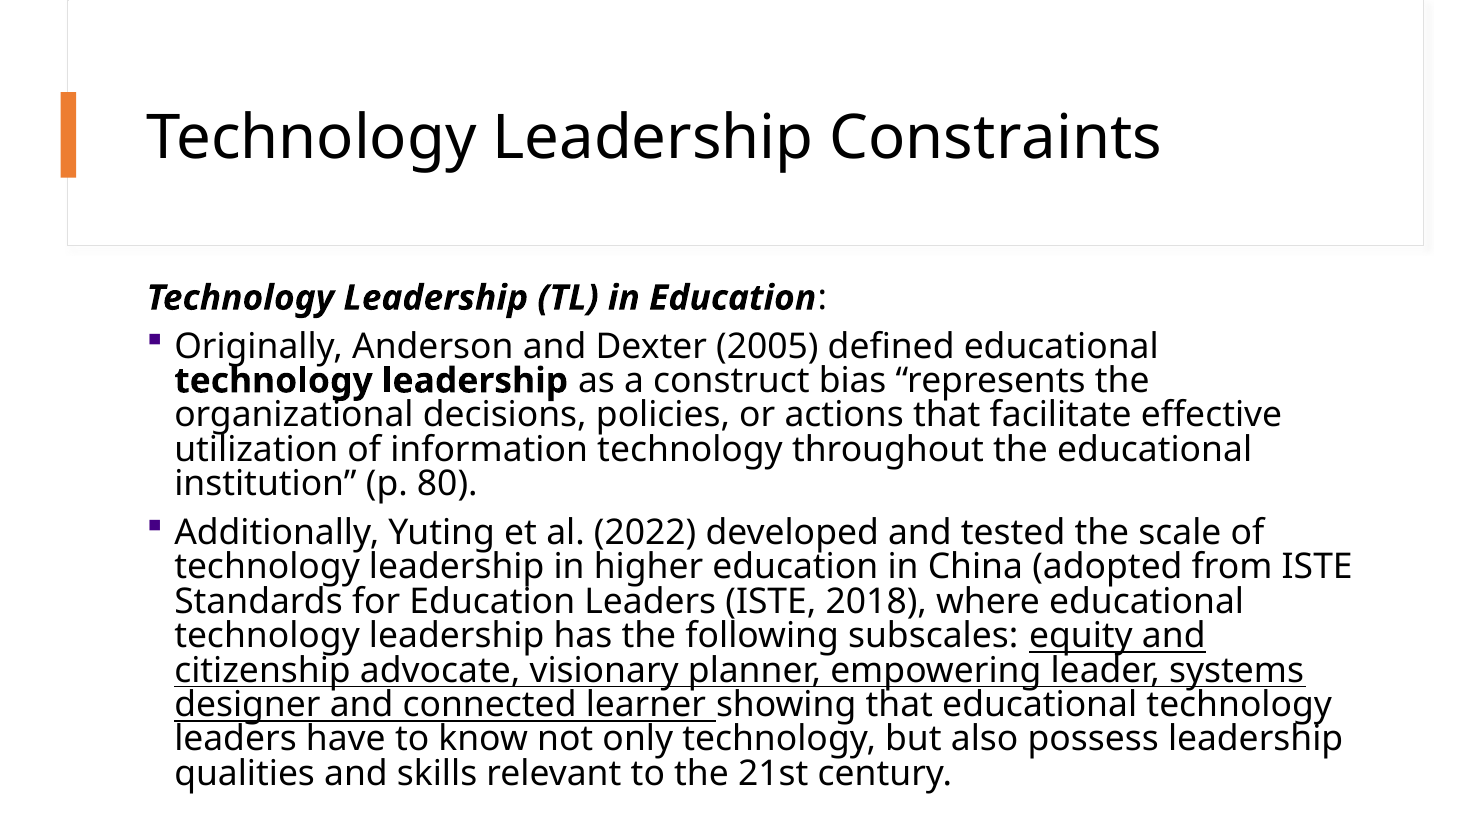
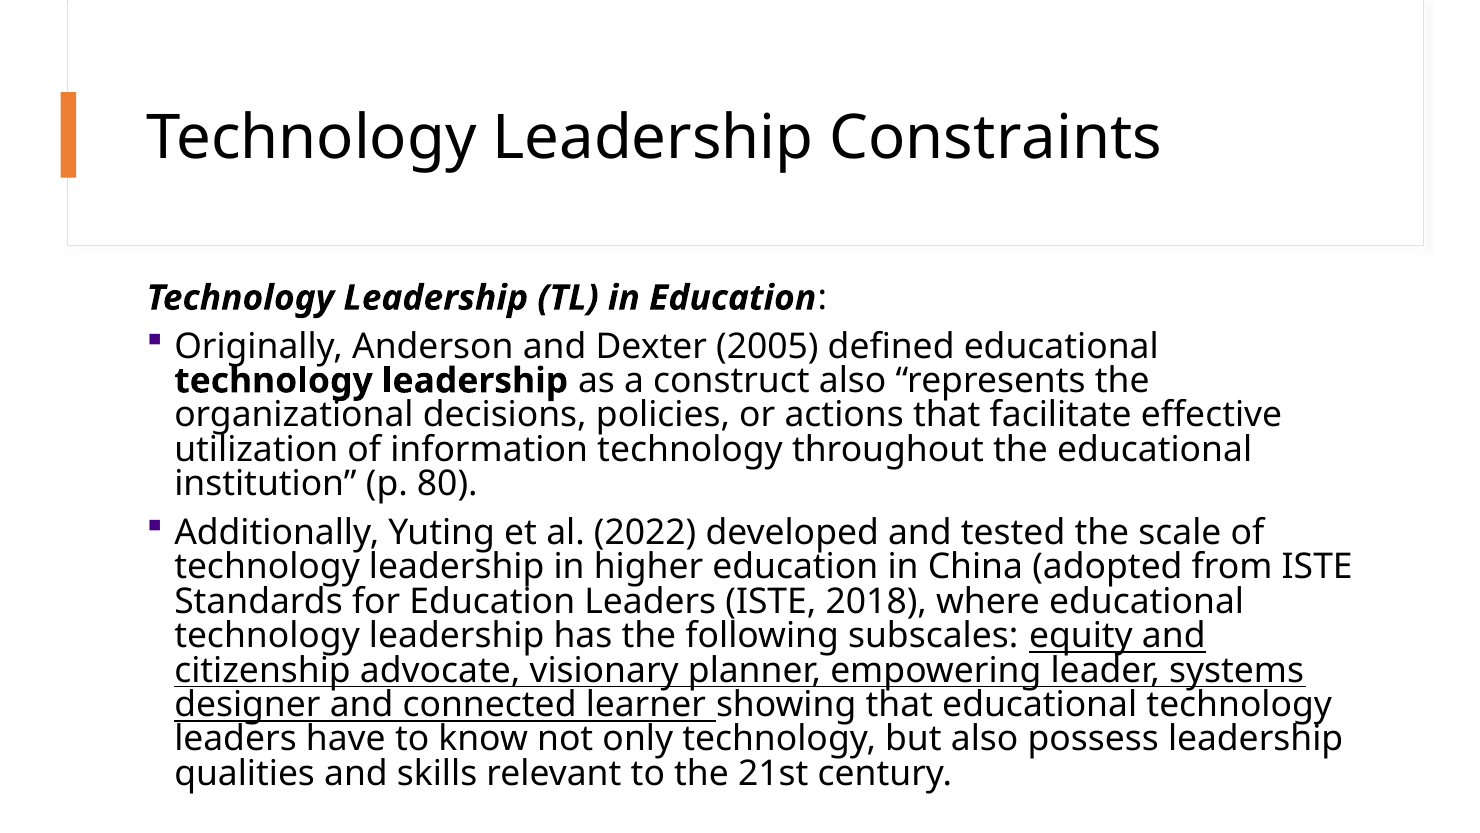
construct bias: bias -> also
